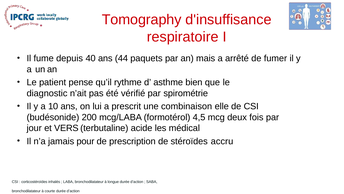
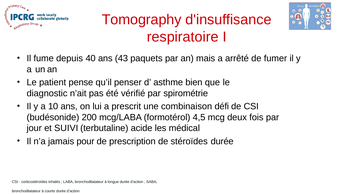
44: 44 -> 43
rythme: rythme -> penser
elle: elle -> défi
VERS: VERS -> SUIVI
stéroïdes accru: accru -> durée
